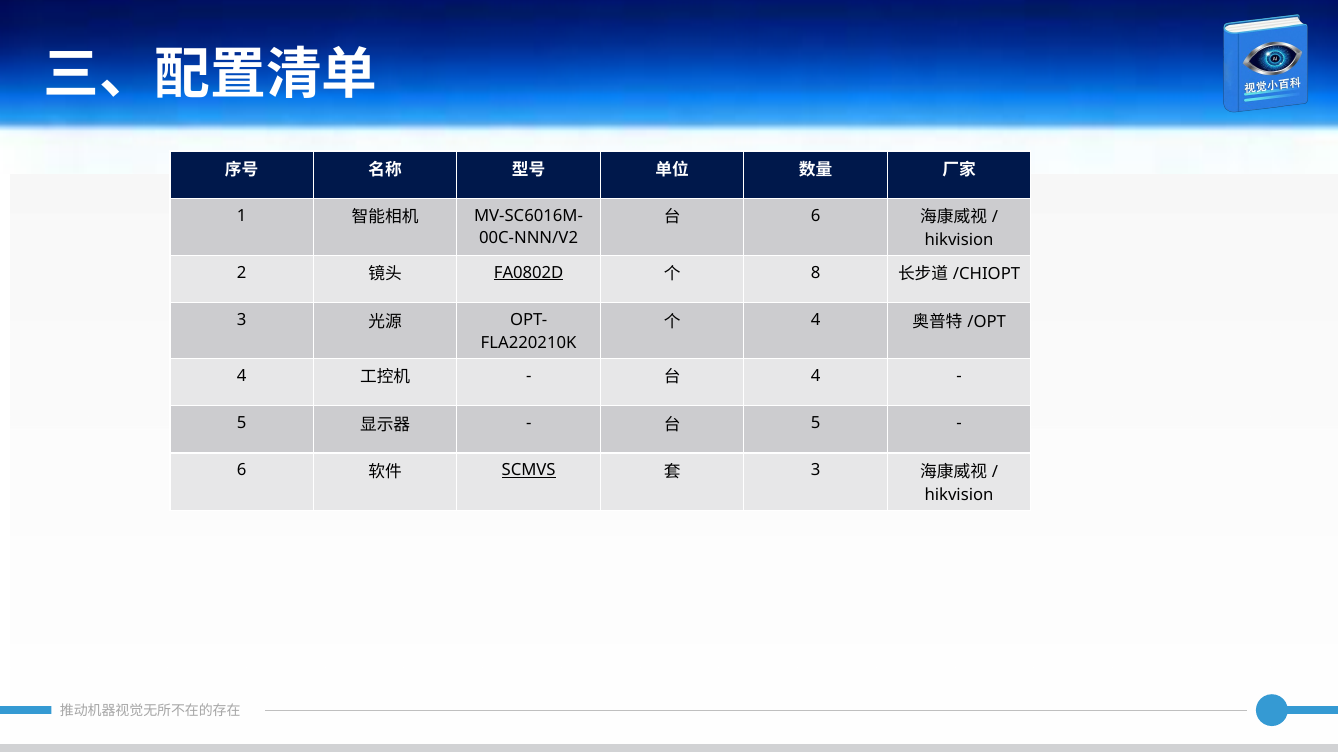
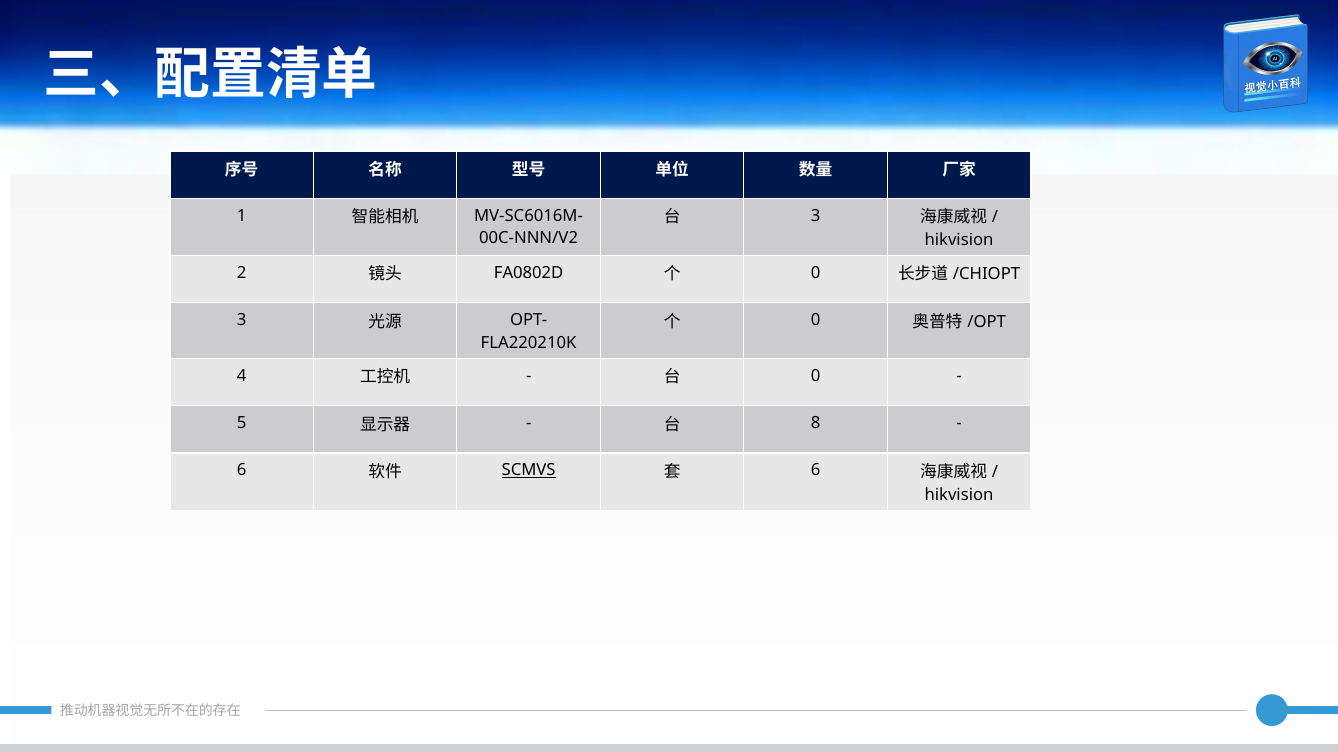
6 at (816, 216): 6 -> 3
FA0802D underline: present -> none
8 at (816, 273): 8 -> 0
4 at (816, 320): 4 -> 0
4 at (816, 376): 4 -> 0
5 at (816, 423): 5 -> 8
3 at (816, 471): 3 -> 6
